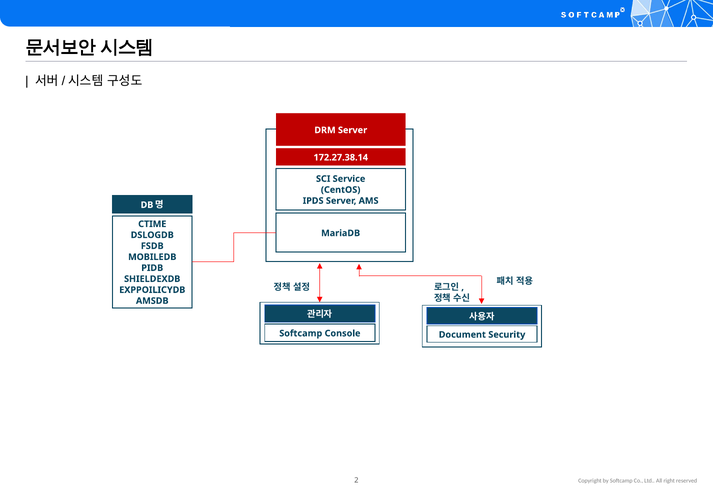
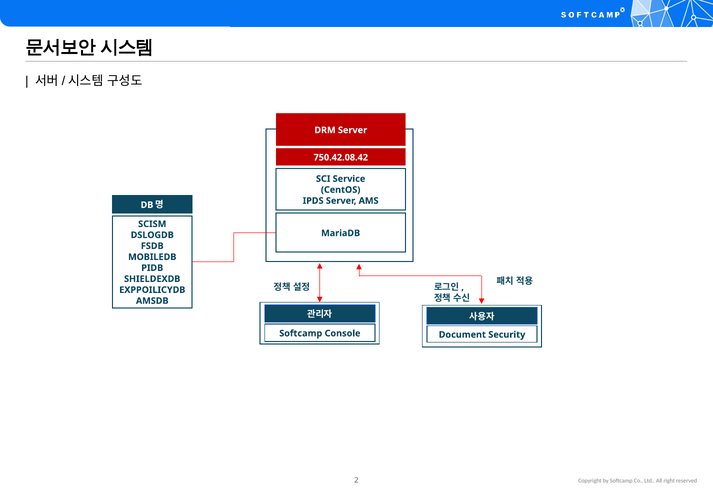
172.27.38.14: 172.27.38.14 -> 750.42.08.42
CTIME: CTIME -> SCISM
